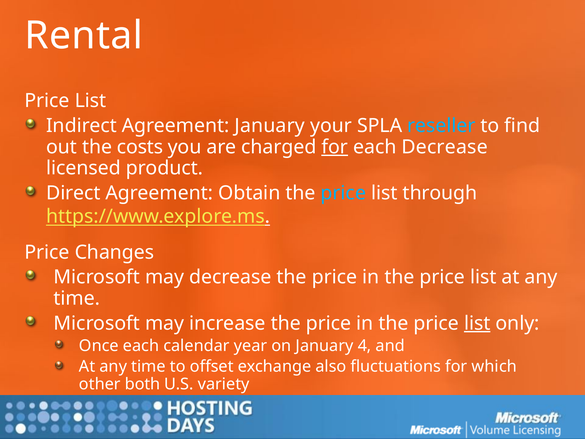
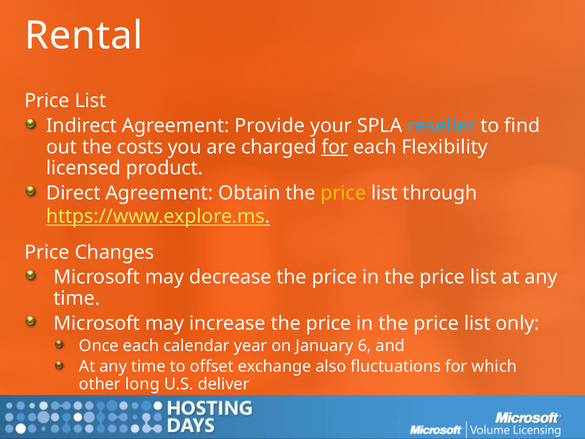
Agreement January: January -> Provide
each Decrease: Decrease -> Flexibility
price at (343, 193) colour: light blue -> yellow
list at (477, 323) underline: present -> none
4: 4 -> 6
both: both -> long
variety: variety -> deliver
